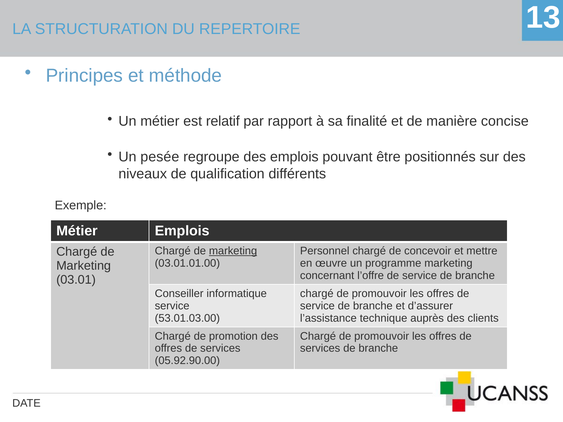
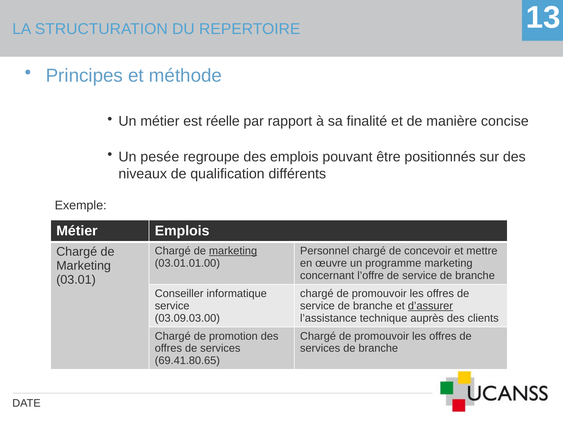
relatif: relatif -> réelle
d’assurer underline: none -> present
53.01.03.00: 53.01.03.00 -> 03.09.03.00
05.92.90.00: 05.92.90.00 -> 69.41.80.65
